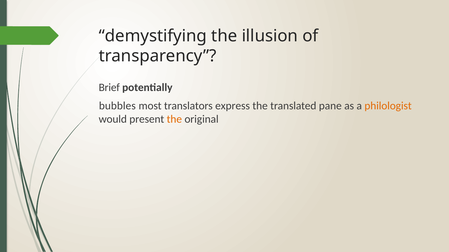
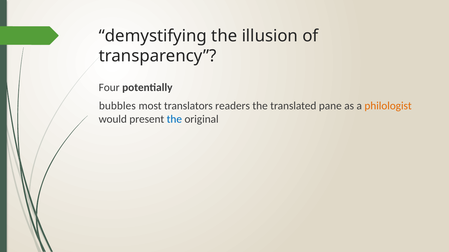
Brief: Brief -> Four
express: express -> readers
the at (174, 119) colour: orange -> blue
